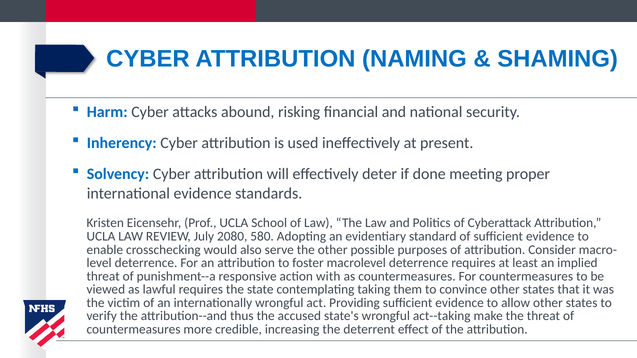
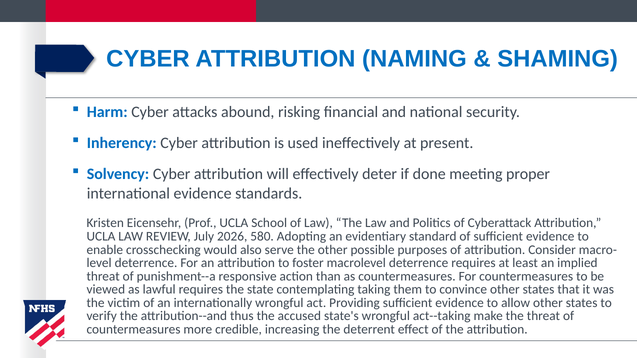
2080: 2080 -> 2026
with: with -> than
